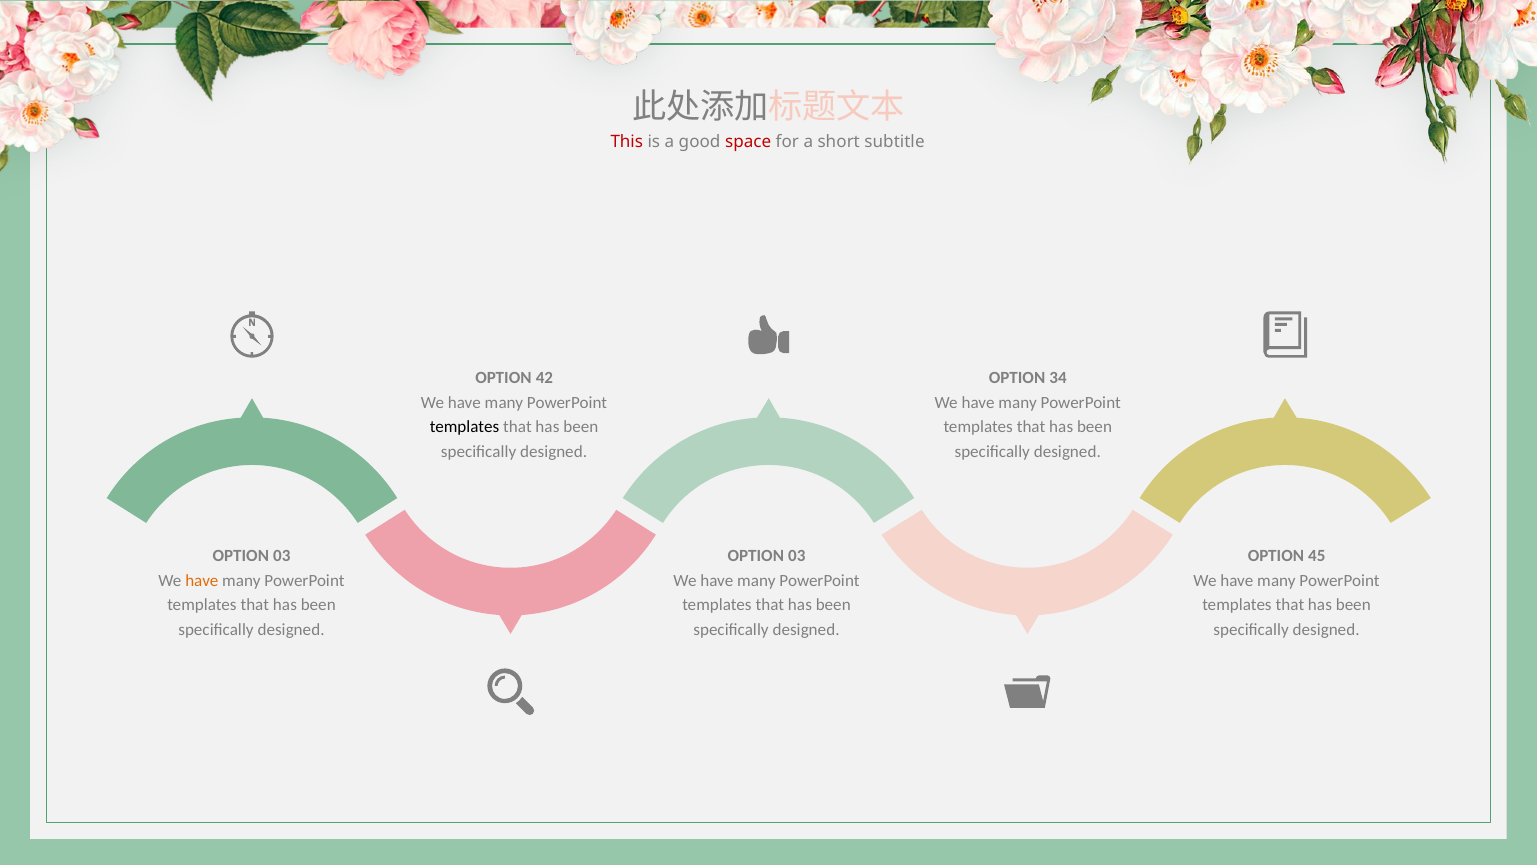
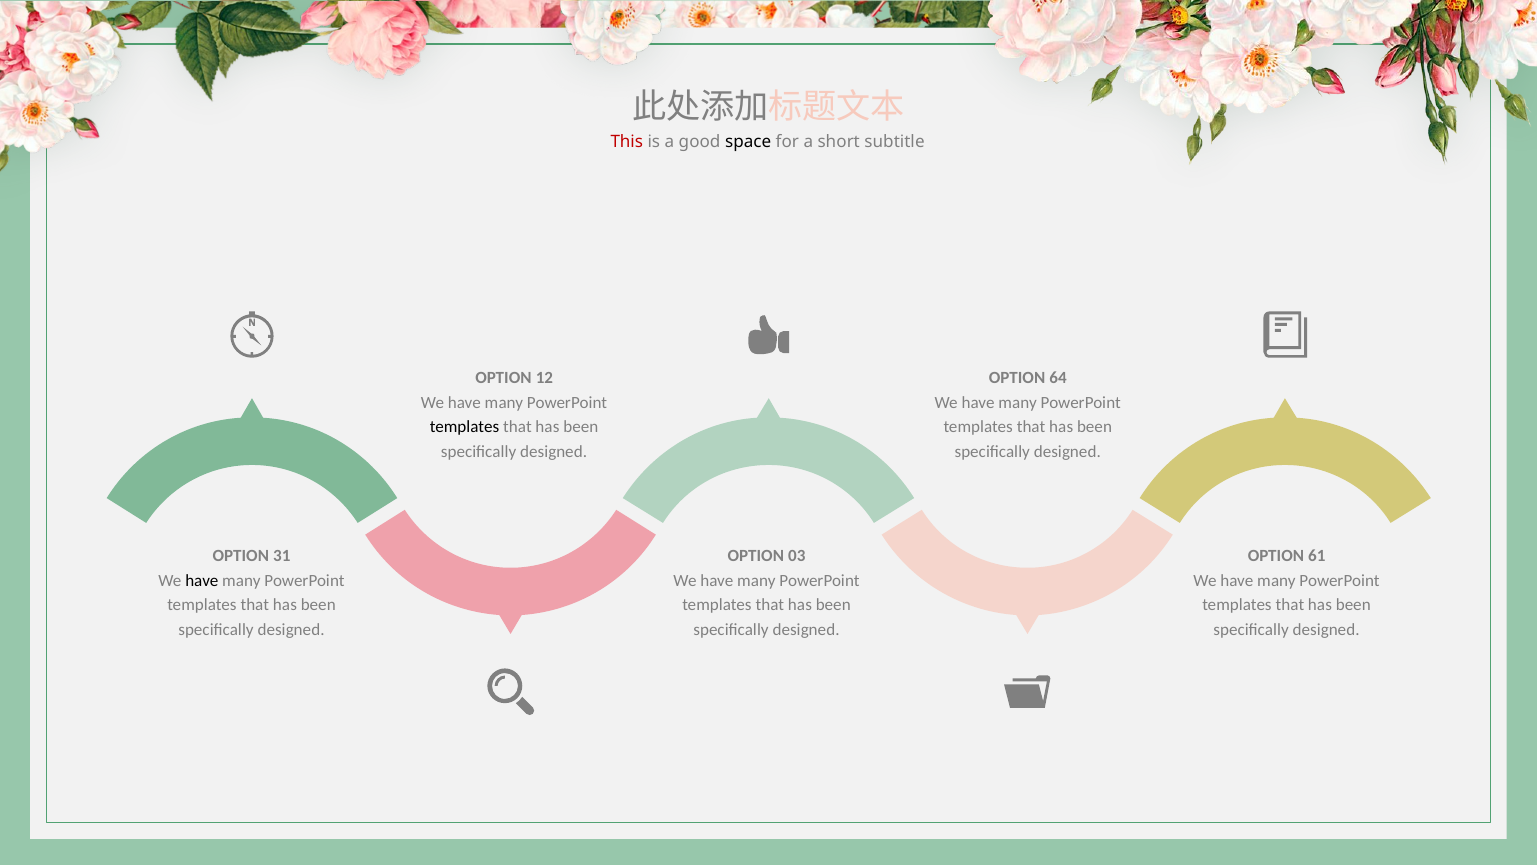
space colour: red -> black
42: 42 -> 12
34: 34 -> 64
03 at (282, 556): 03 -> 31
45: 45 -> 61
have at (202, 580) colour: orange -> black
